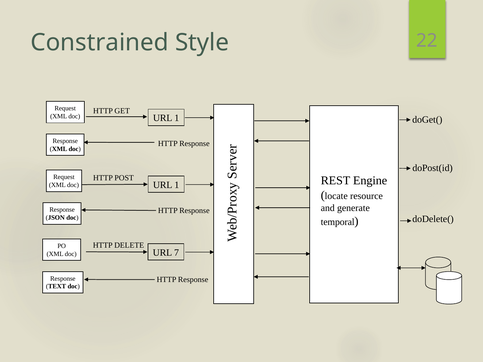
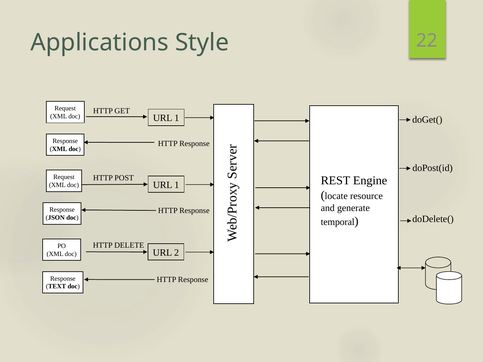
Constrained: Constrained -> Applications
7: 7 -> 2
